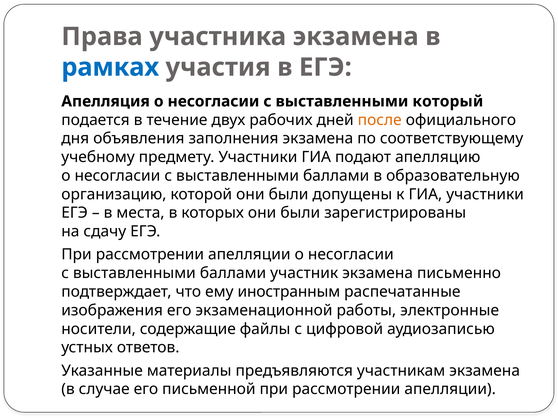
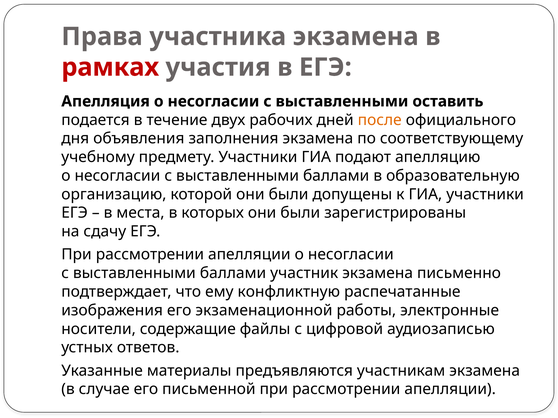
рамках colour: blue -> red
который: который -> оставить
иностранным: иностранным -> конфликтную
